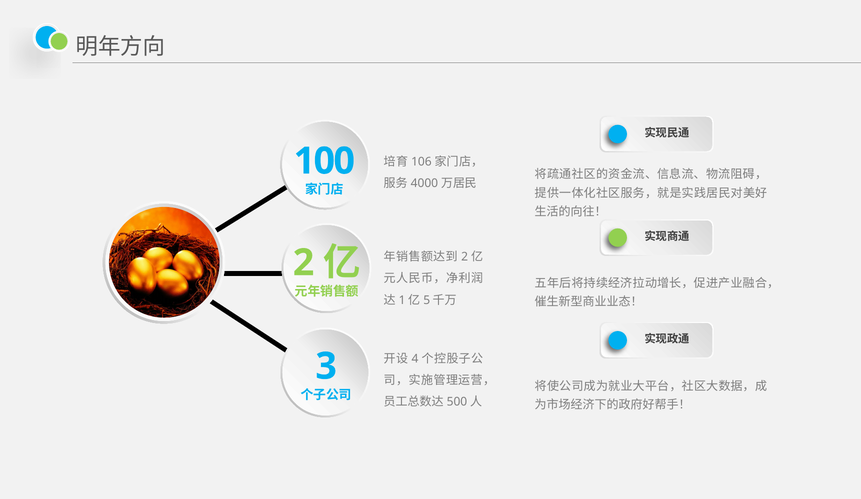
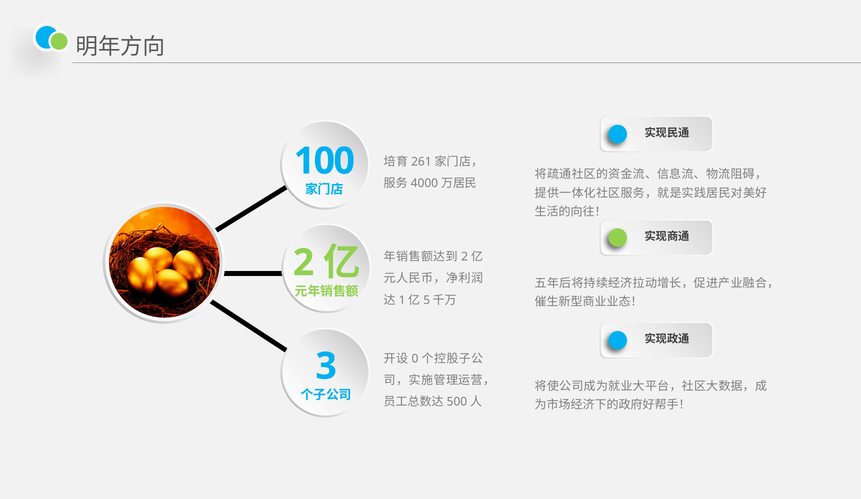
106: 106 -> 261
4: 4 -> 0
